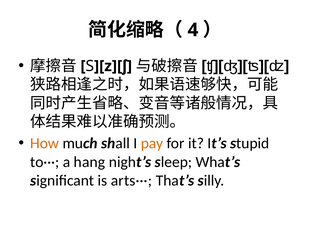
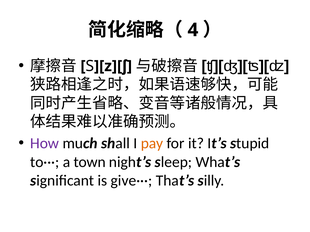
How colour: orange -> purple
hang: hang -> town
arts···: arts··· -> give···
